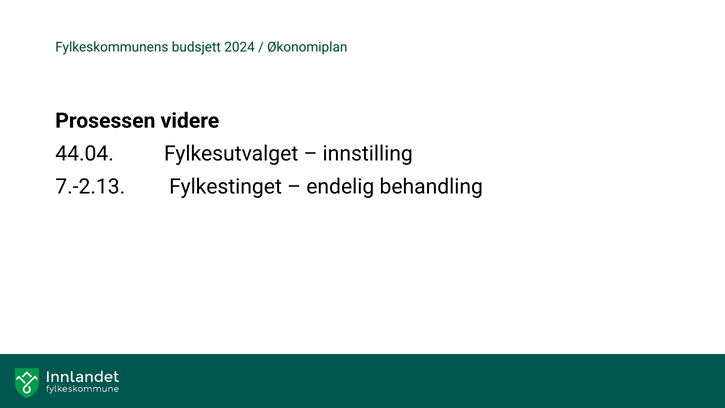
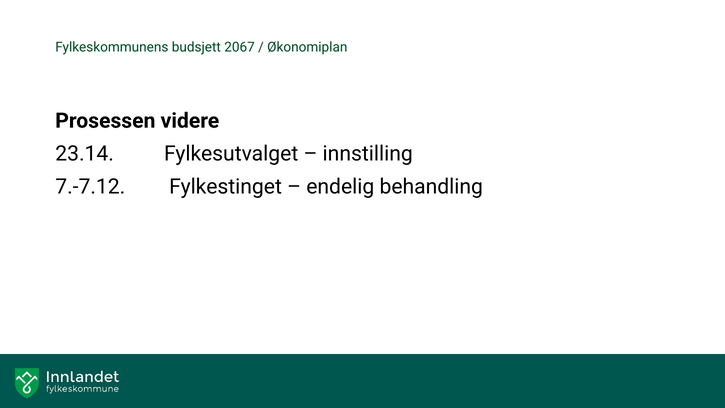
2024: 2024 -> 2067
44.04: 44.04 -> 23.14
7.-2.13: 7.-2.13 -> 7.-7.12
